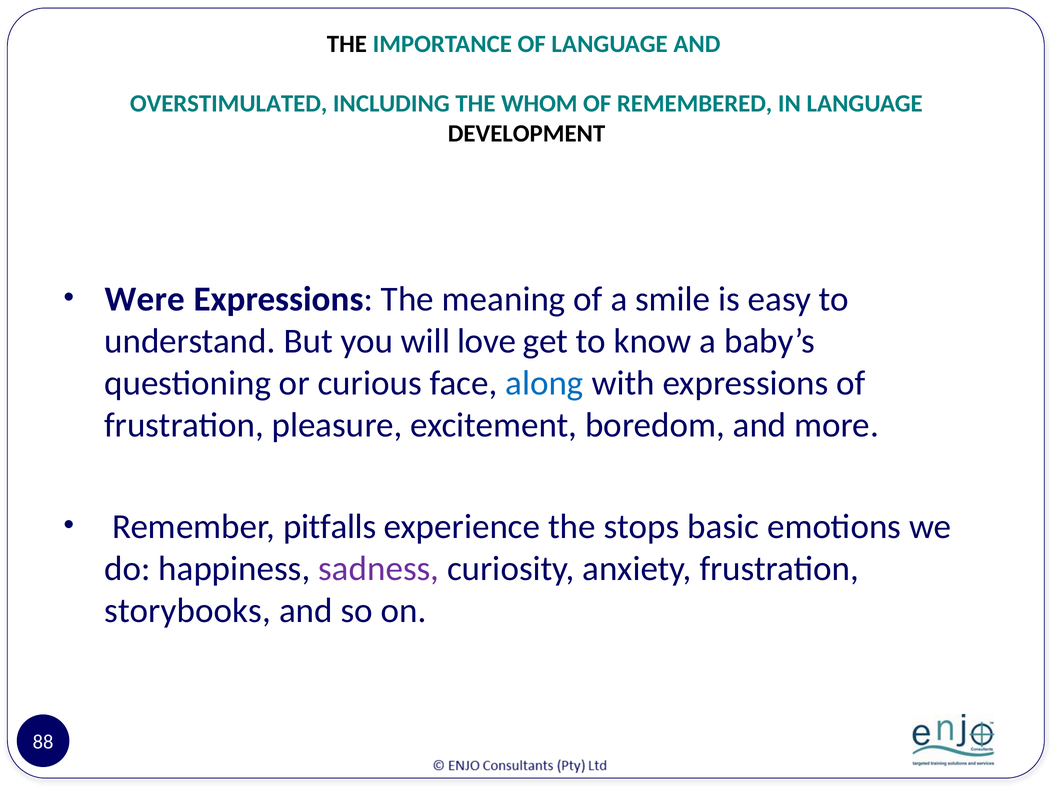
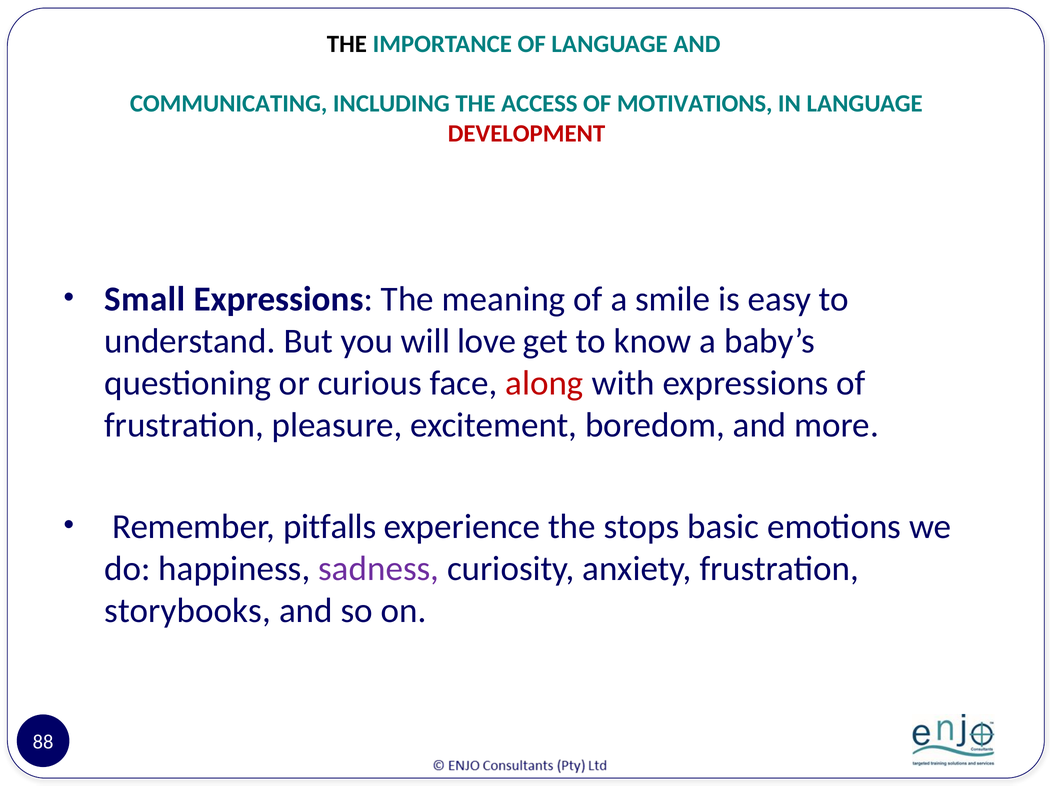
OVERSTIMULATED: OVERSTIMULATED -> COMMUNICATING
WHOM: WHOM -> ACCESS
REMEMBERED: REMEMBERED -> MOTIVATIONS
DEVELOPMENT colour: black -> red
Were: Were -> Small
along colour: blue -> red
